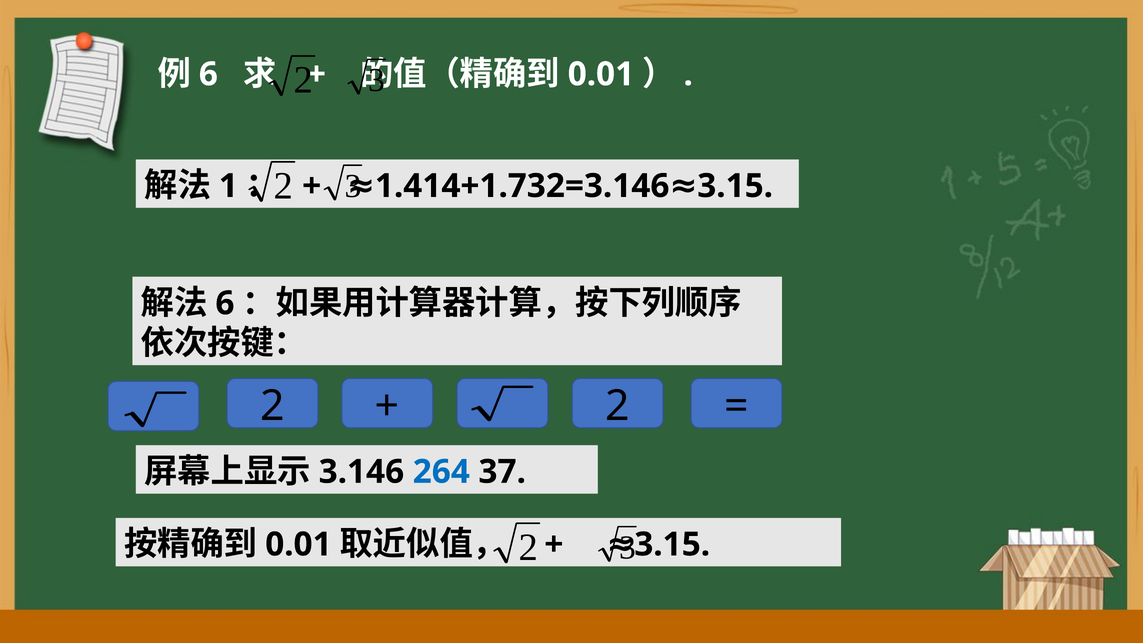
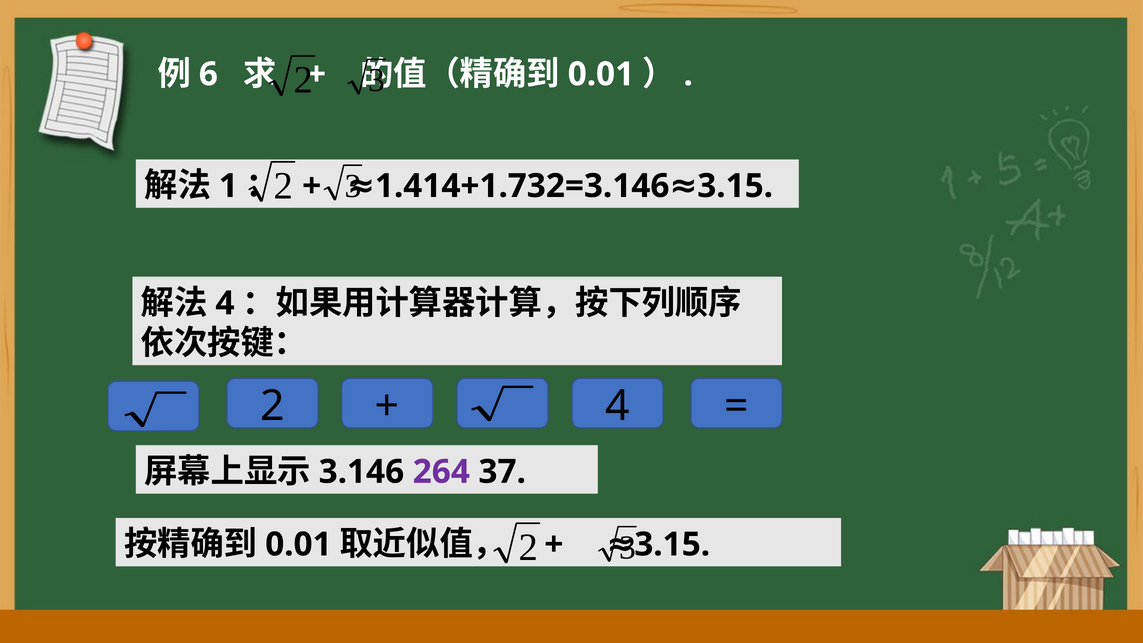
6 at (225, 303): 6 -> 4
2 at (618, 406): 2 -> 4
264 colour: blue -> purple
